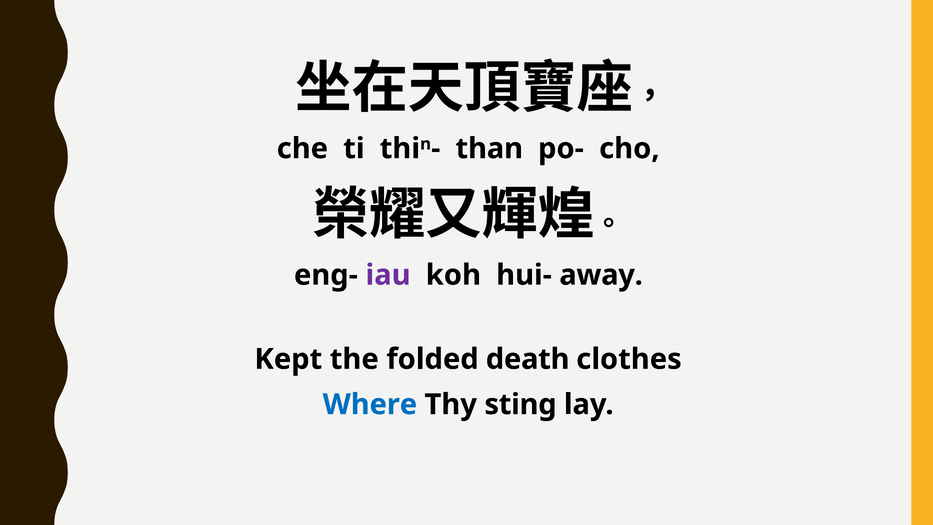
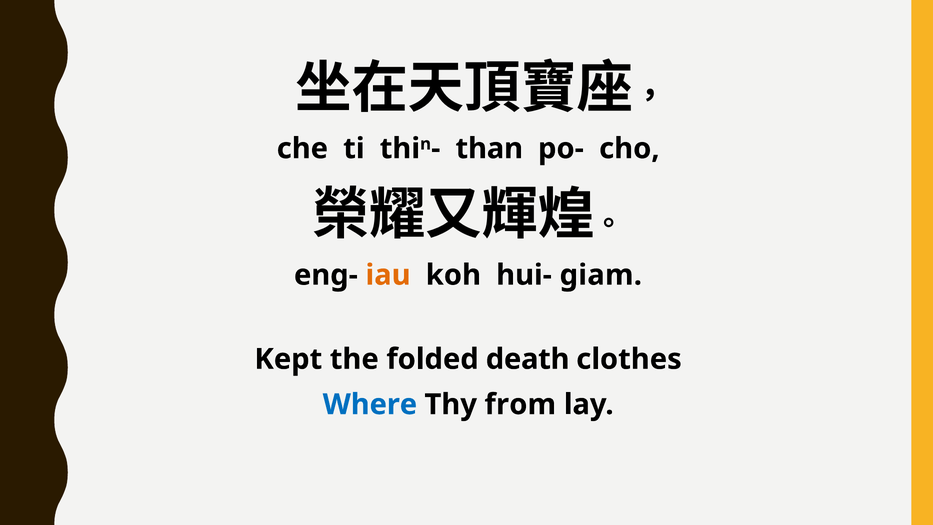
iau colour: purple -> orange
away: away -> giam
sting: sting -> from
